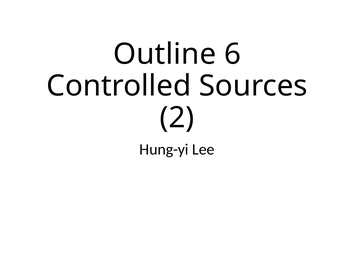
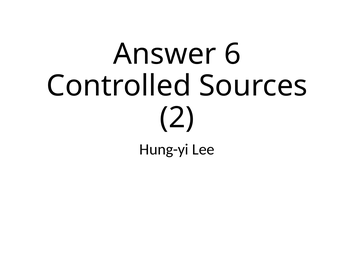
Outline: Outline -> Answer
